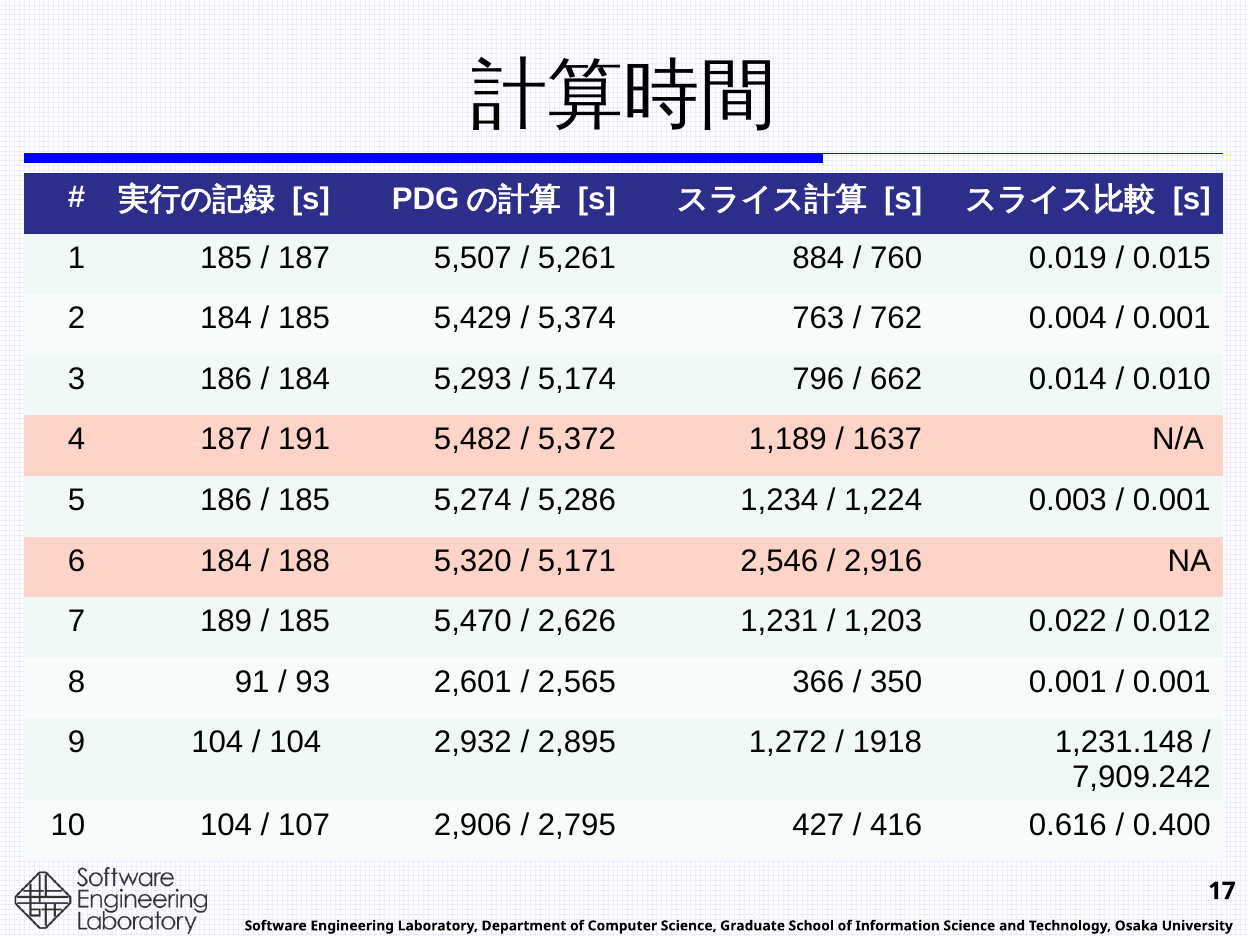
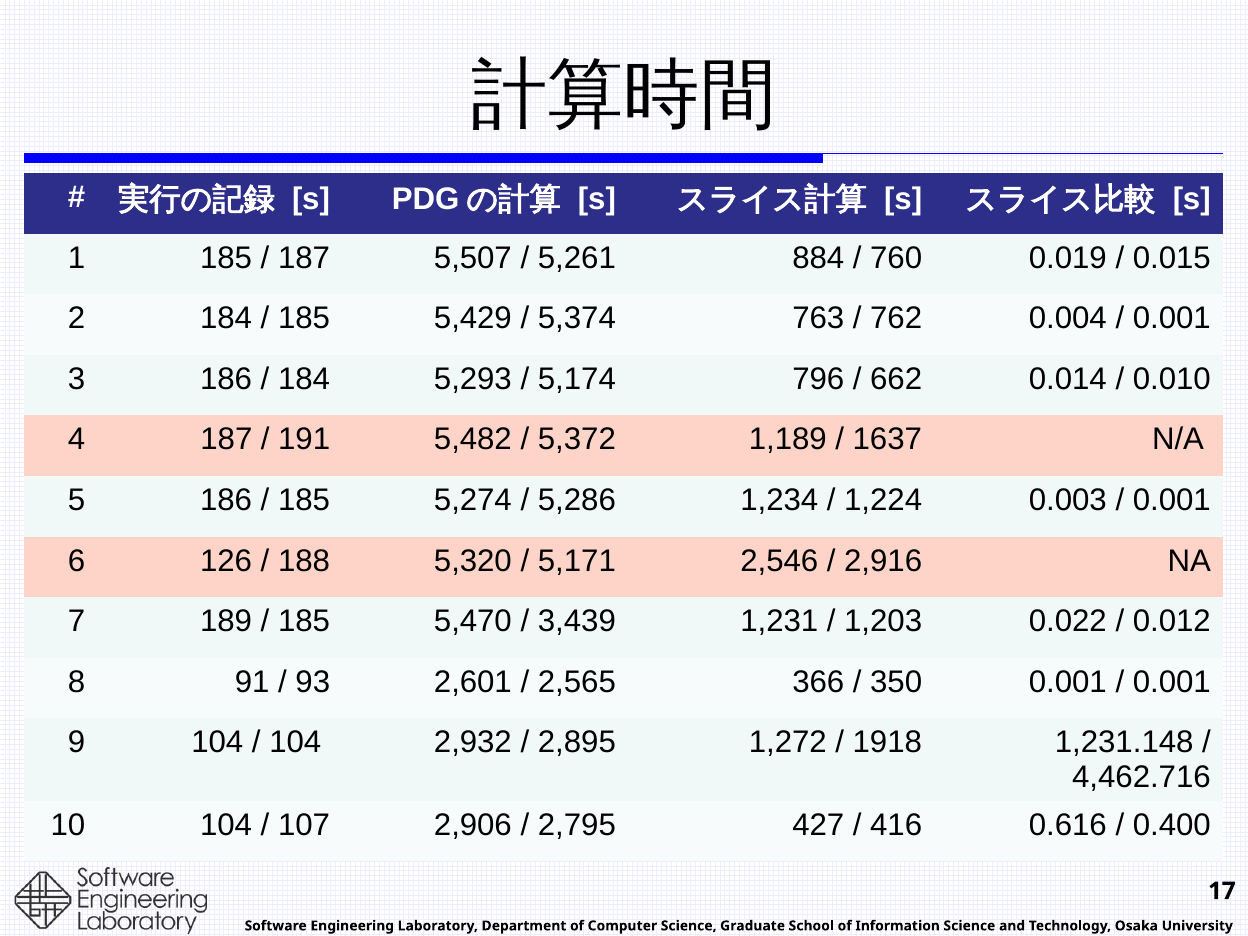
6 184: 184 -> 126
2,626: 2,626 -> 3,439
7,909.242: 7,909.242 -> 4,462.716
